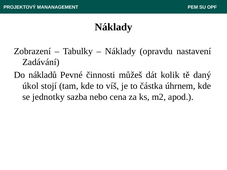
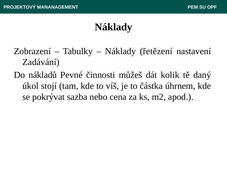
opravdu: opravdu -> řetězení
jednotky: jednotky -> pokrývat
